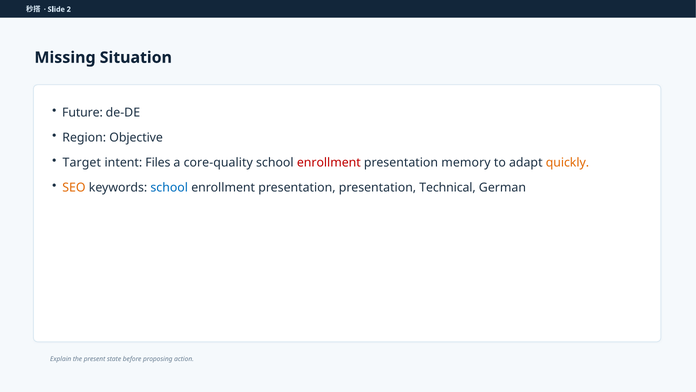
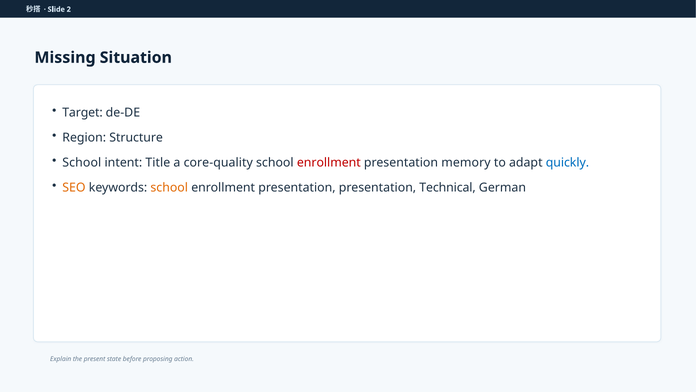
Future: Future -> Target
Objective: Objective -> Structure
Target at (82, 163): Target -> School
Files: Files -> Title
quickly colour: orange -> blue
school at (169, 187) colour: blue -> orange
